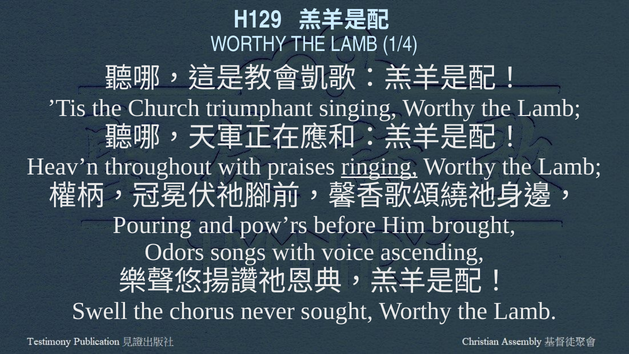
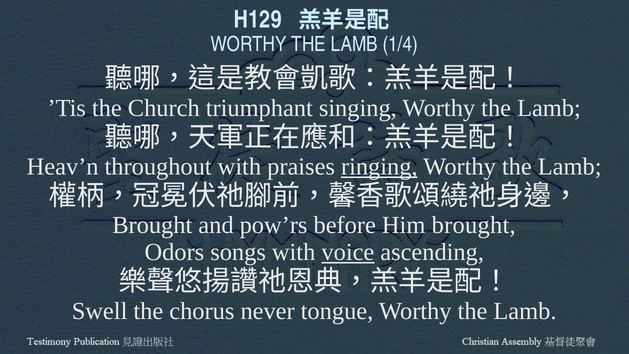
Pouring at (152, 225): Pouring -> Brought
voice underline: none -> present
sought: sought -> tongue
